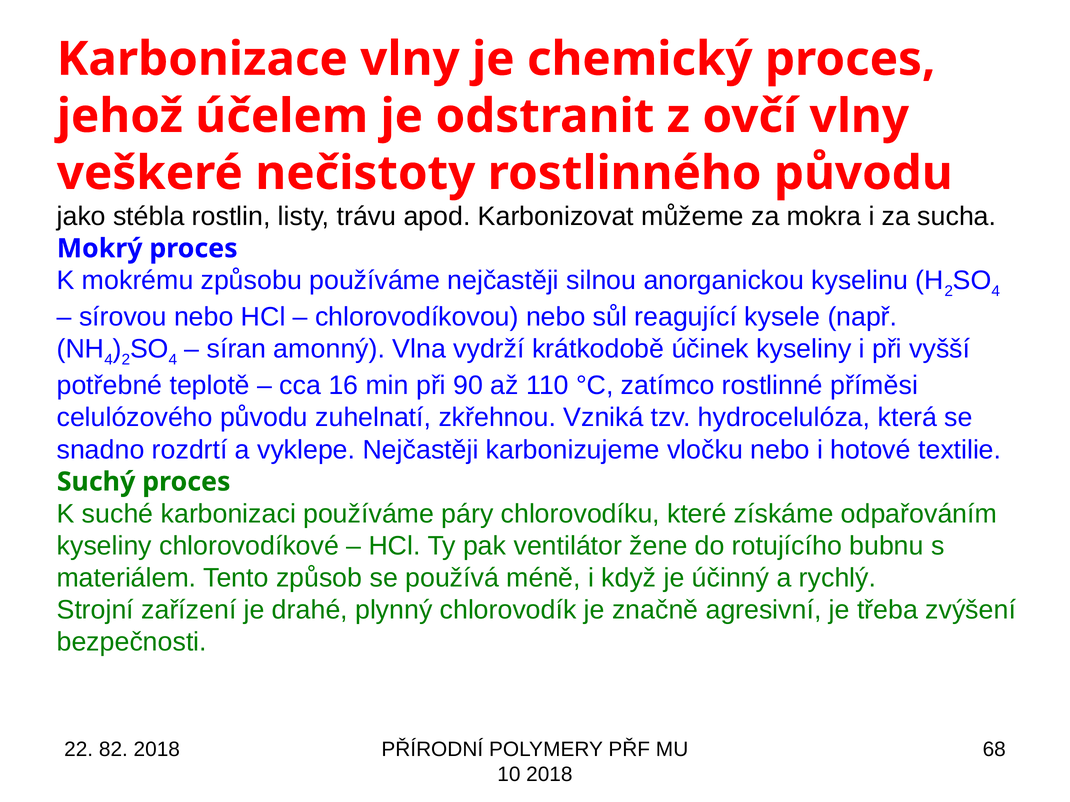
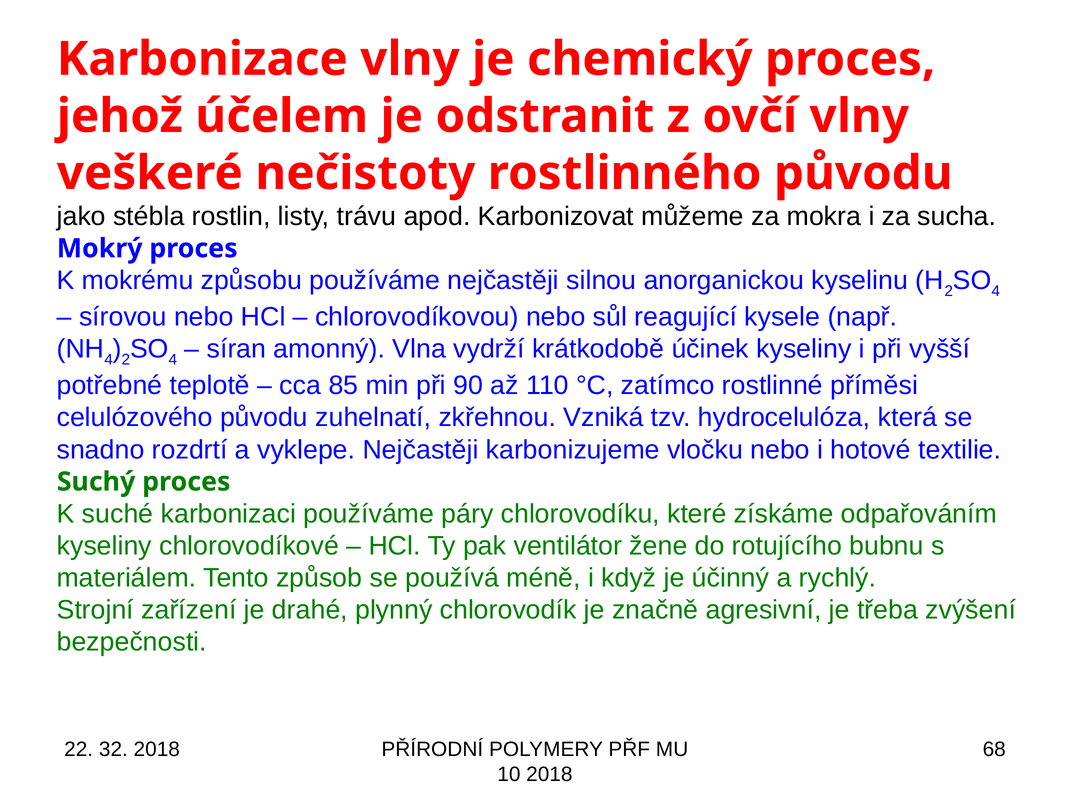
16: 16 -> 85
82: 82 -> 32
